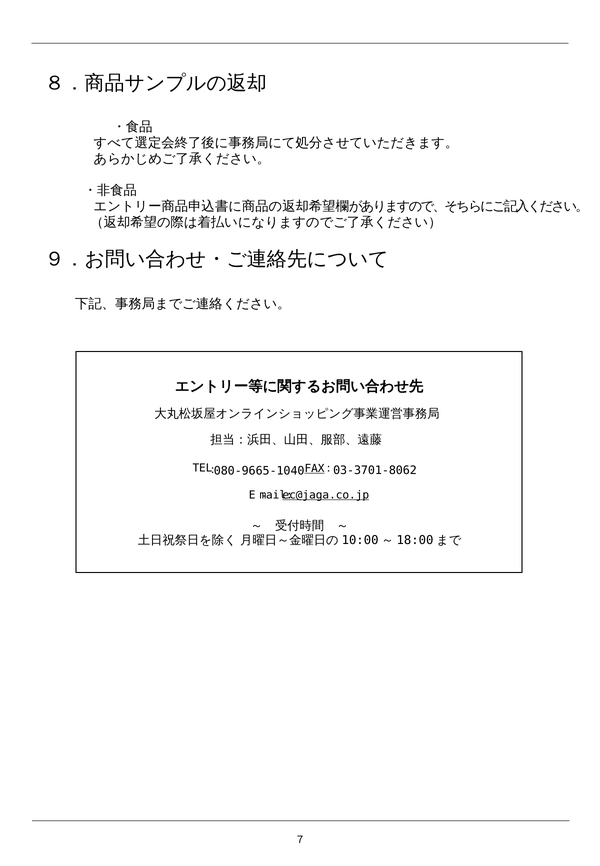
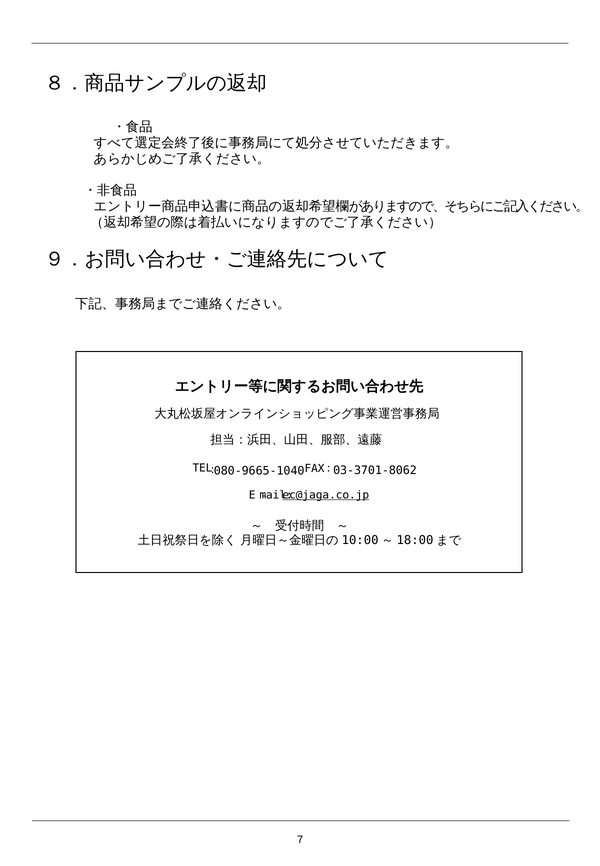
FAX underline: present -> none
